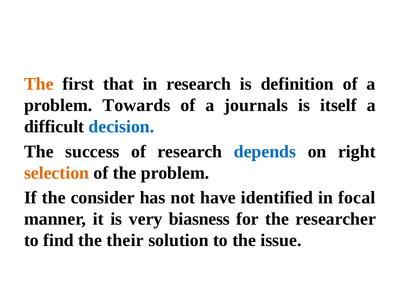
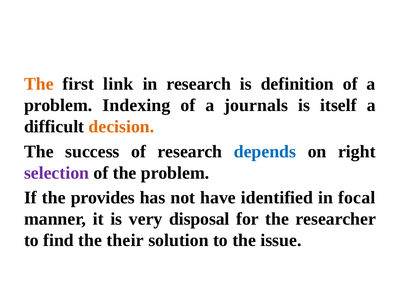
that: that -> link
Towards: Towards -> Indexing
decision colour: blue -> orange
selection colour: orange -> purple
consider: consider -> provides
biasness: biasness -> disposal
